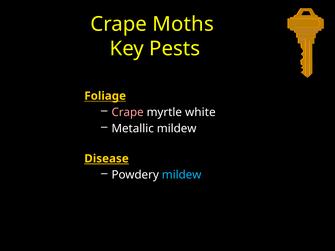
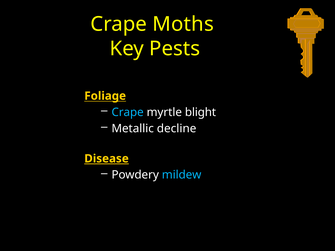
Crape at (128, 112) colour: pink -> light blue
white: white -> blight
Metallic mildew: mildew -> decline
